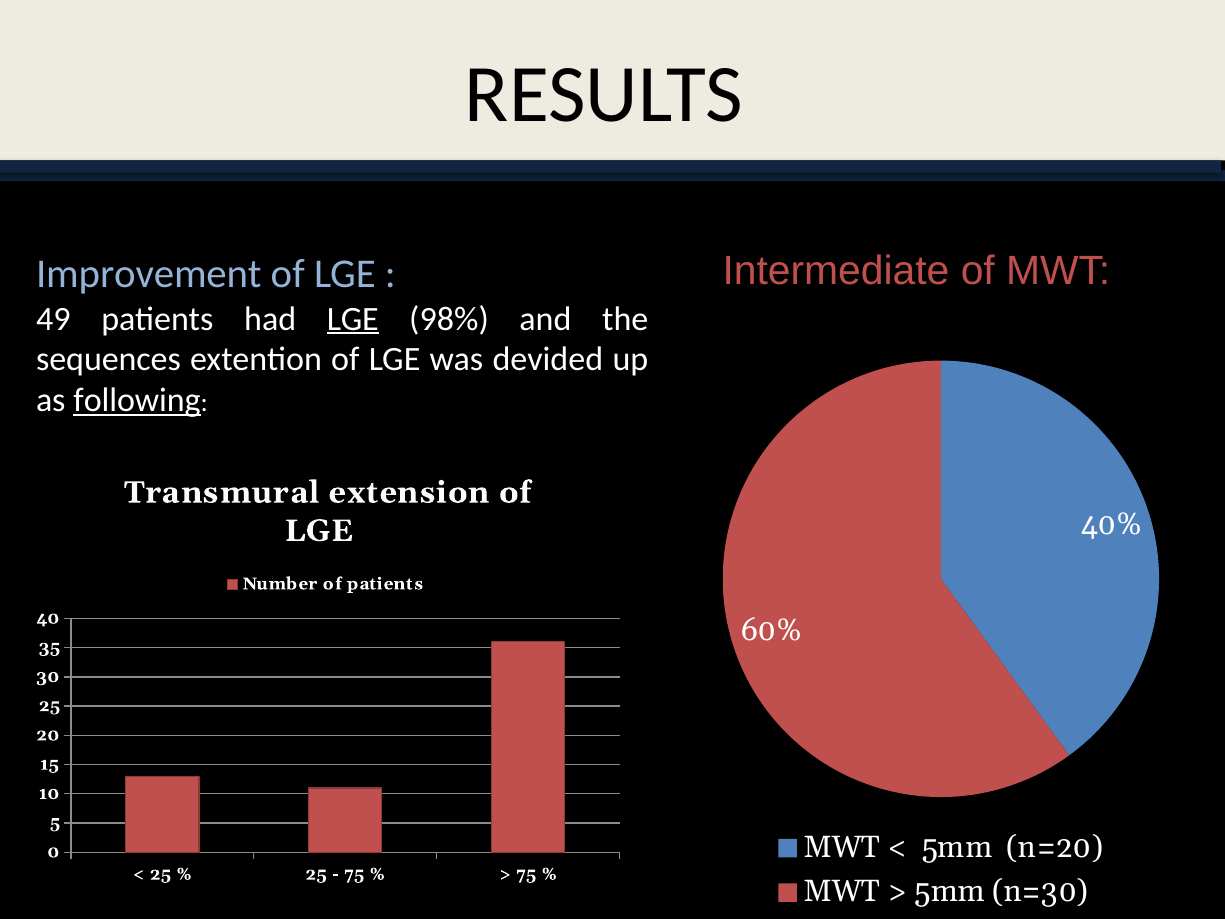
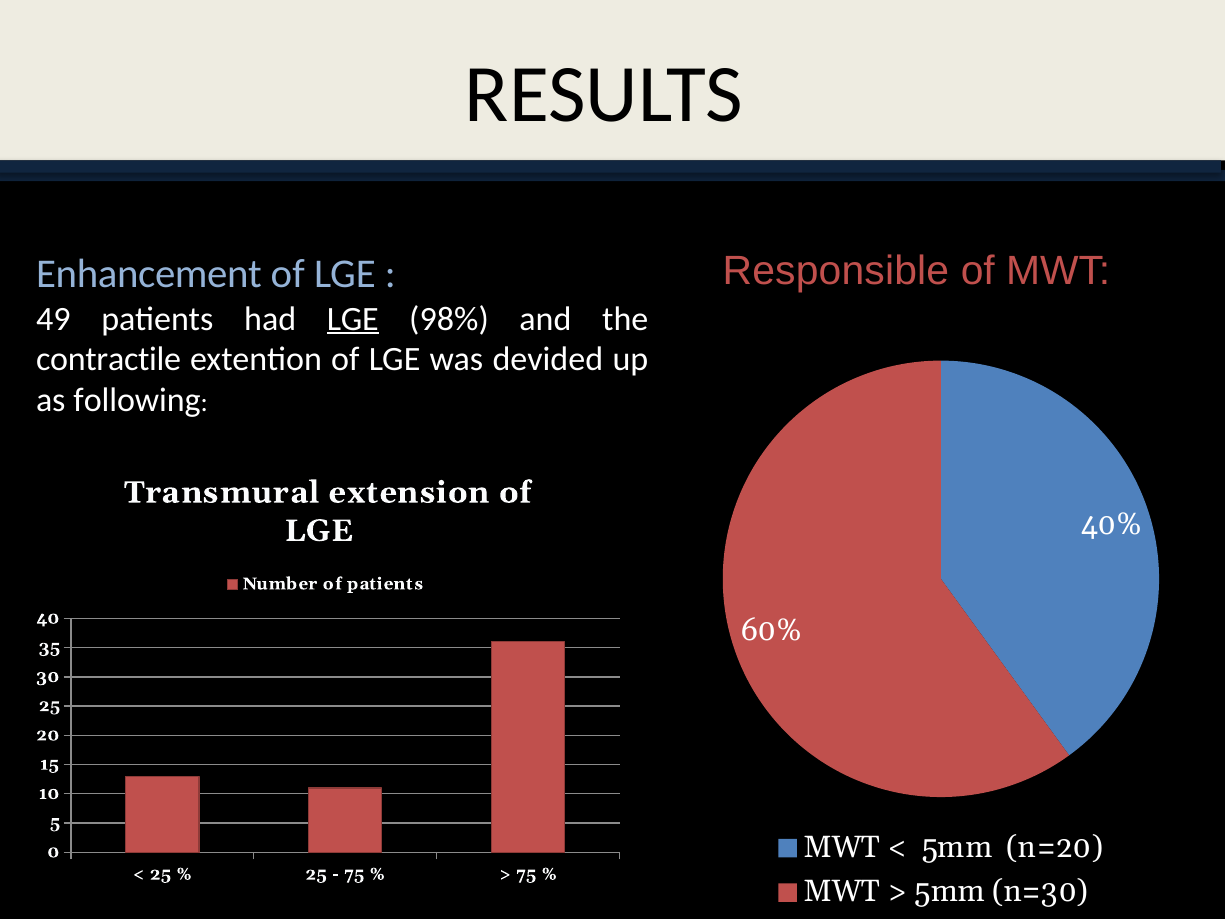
Intermediate: Intermediate -> Responsible
Improvement: Improvement -> Enhancement
sequences: sequences -> contractile
following underline: present -> none
